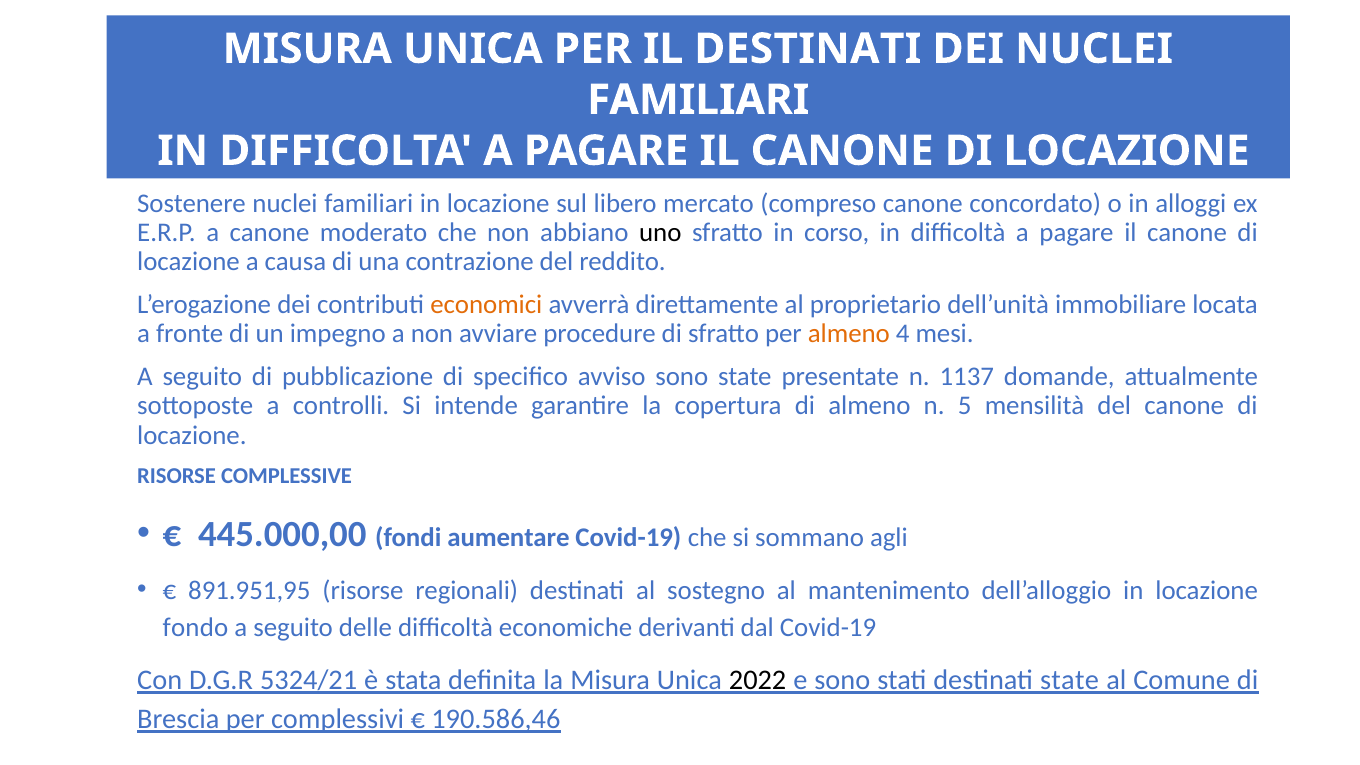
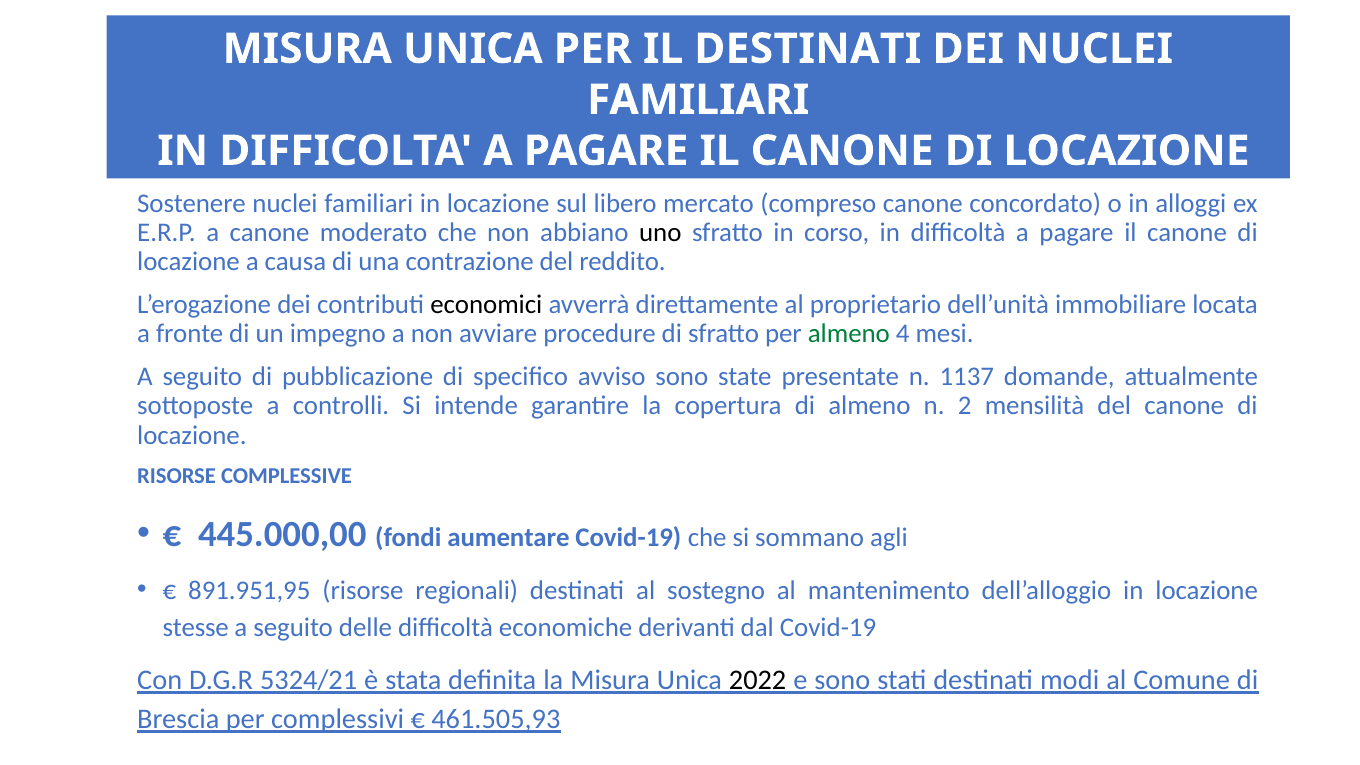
economici colour: orange -> black
almeno at (849, 334) colour: orange -> green
5: 5 -> 2
fondo: fondo -> stesse
destinati state: state -> modi
190.586,46: 190.586,46 -> 461.505,93
